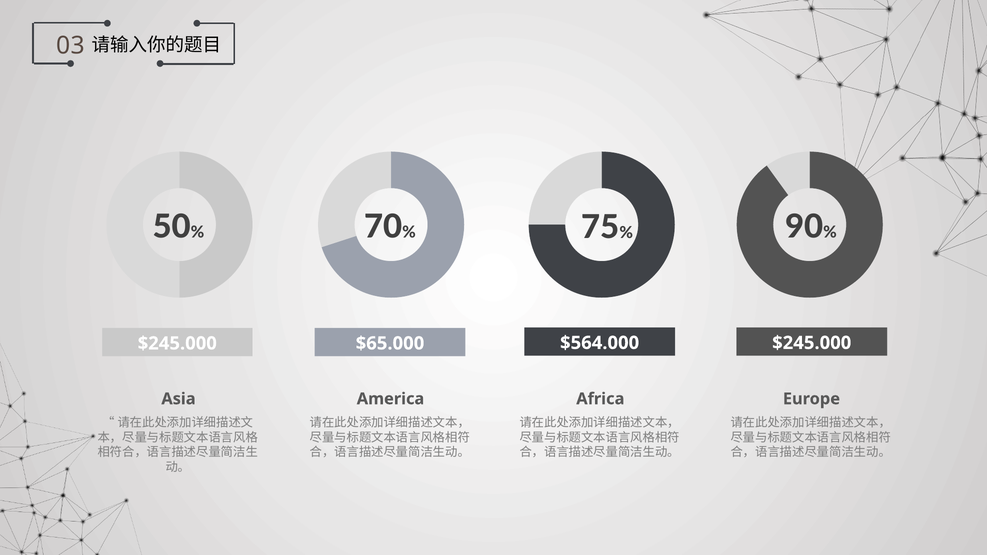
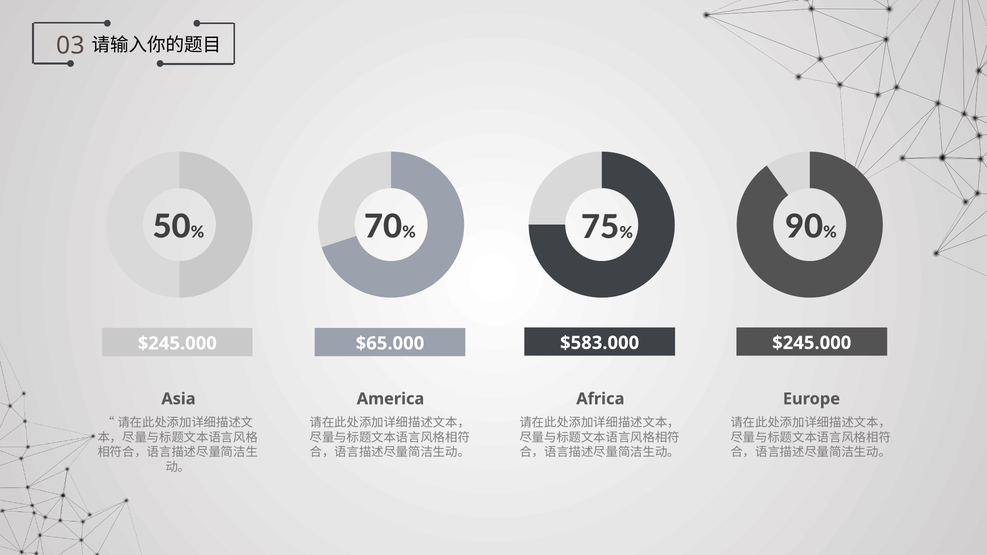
$564.000: $564.000 -> $583.000
